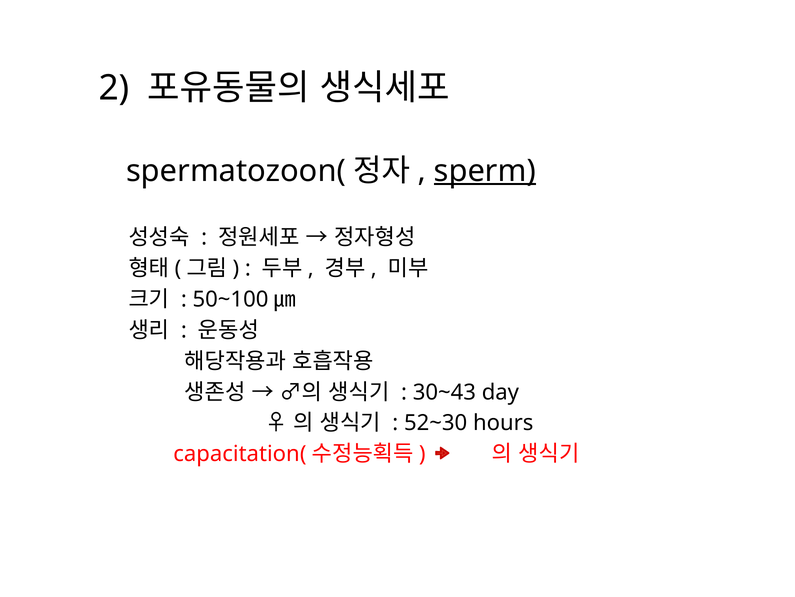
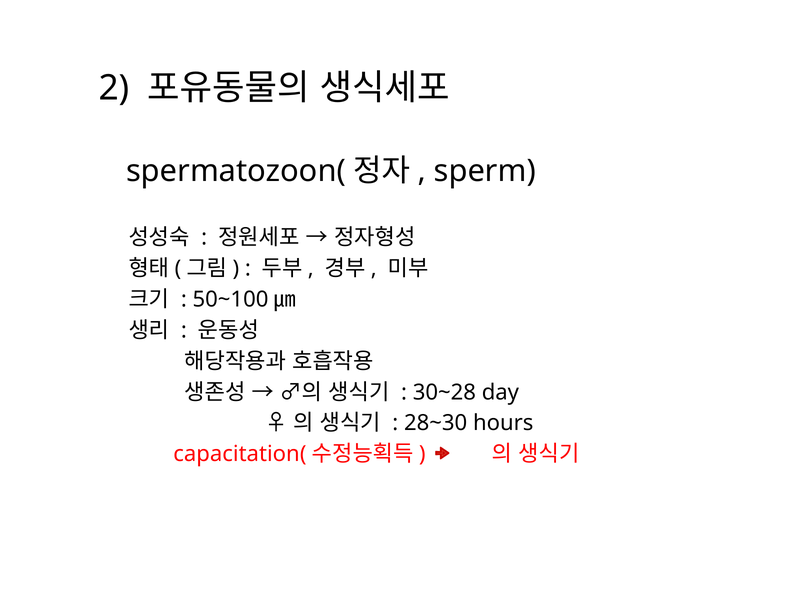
sperm underline: present -> none
30~43: 30~43 -> 30~28
52~30: 52~30 -> 28~30
